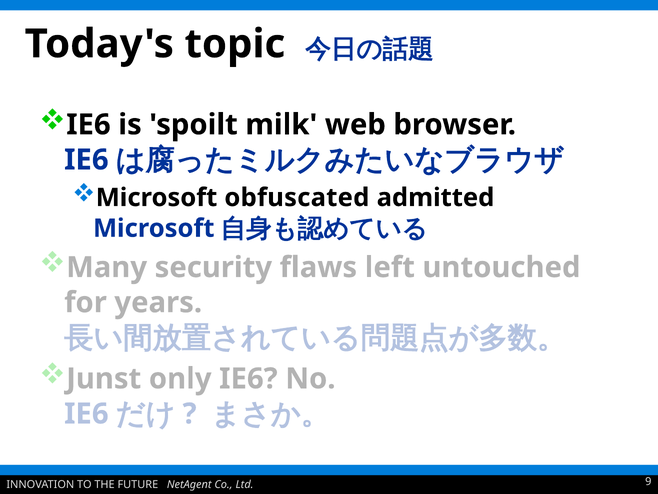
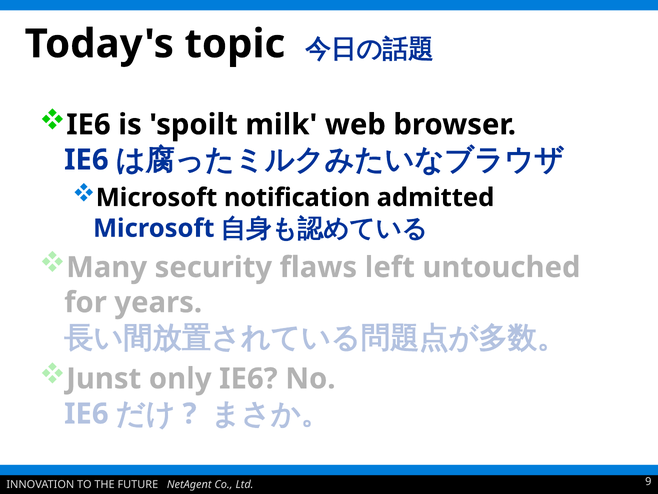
obfuscated: obfuscated -> notification
